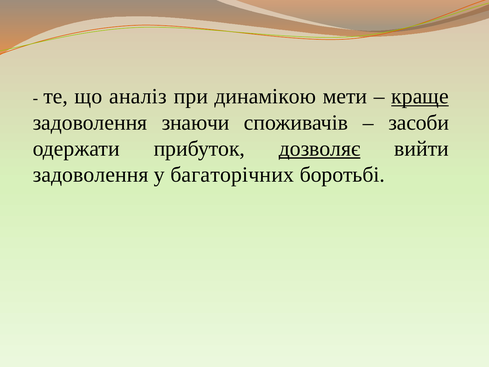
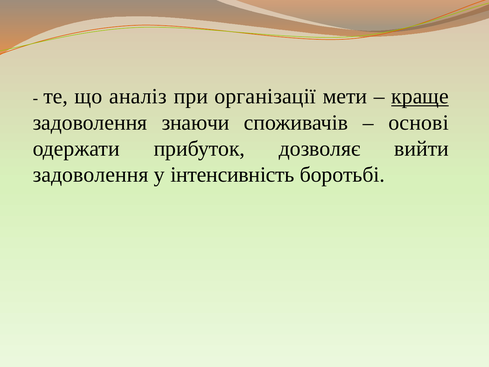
динамікою: динамікою -> організації
засоби: засоби -> основі
дозволяє underline: present -> none
багаторічних: багаторічних -> інтенсивність
